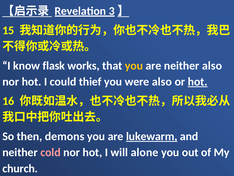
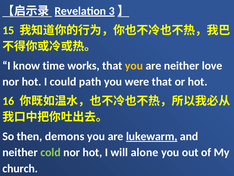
flask: flask -> time
neither also: also -> love
thief: thief -> path
were also: also -> that
hot at (198, 81) underline: present -> none
cold colour: pink -> light green
